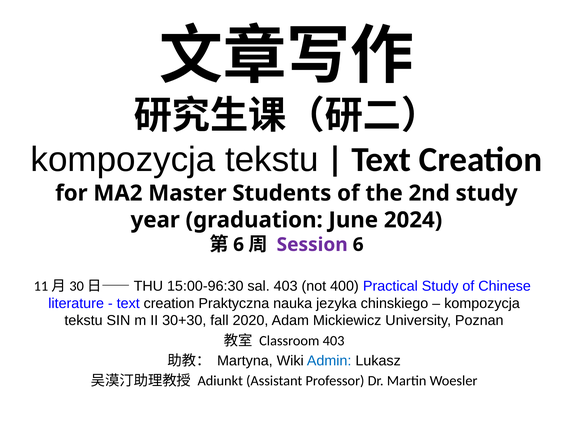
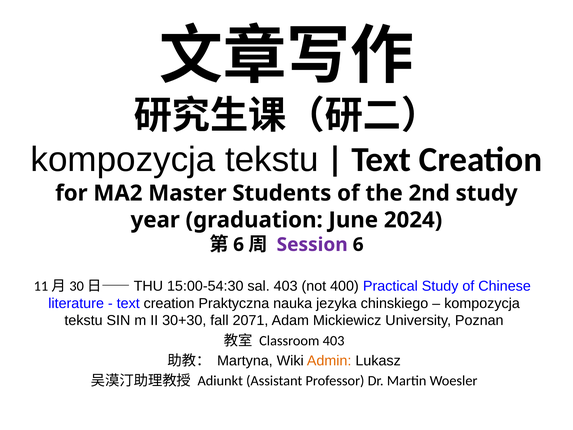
15:00-96:30: 15:00-96:30 -> 15:00-54:30
2020: 2020 -> 2071
Admin colour: blue -> orange
